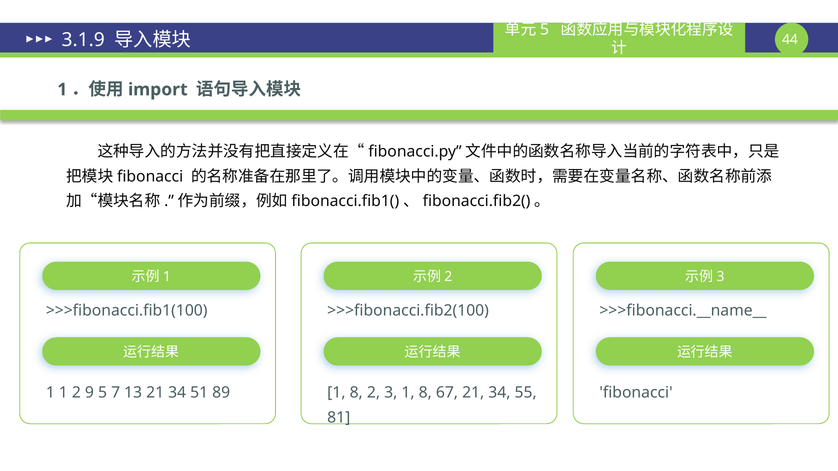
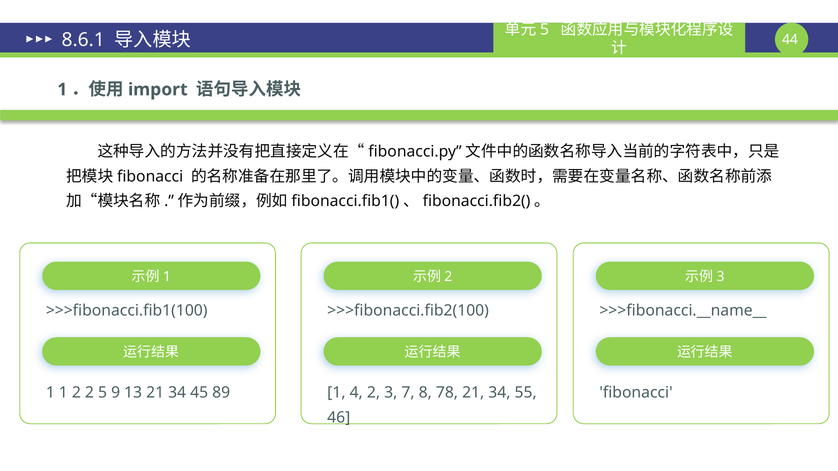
3.1.9: 3.1.9 -> 8.6.1
2 9: 9 -> 2
7: 7 -> 9
51: 51 -> 45
8 at (356, 393): 8 -> 4
3 1: 1 -> 7
67: 67 -> 78
81: 81 -> 46
